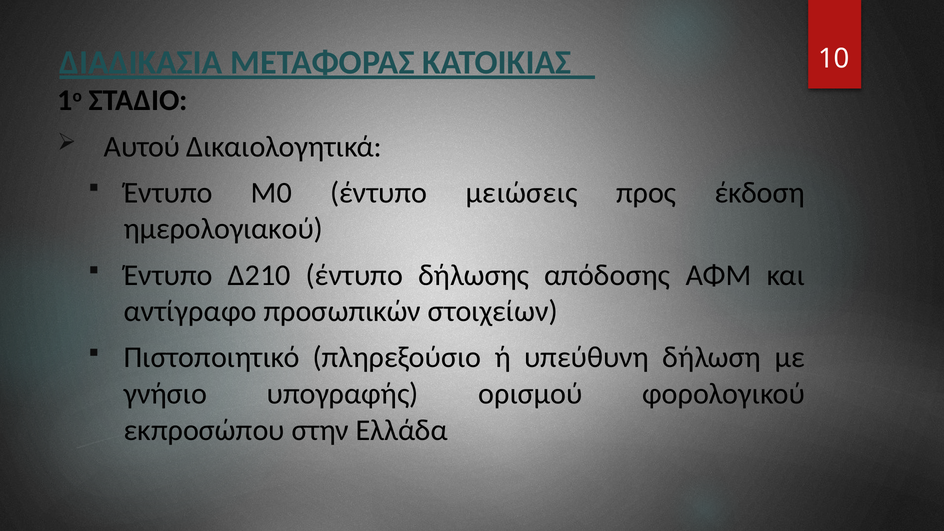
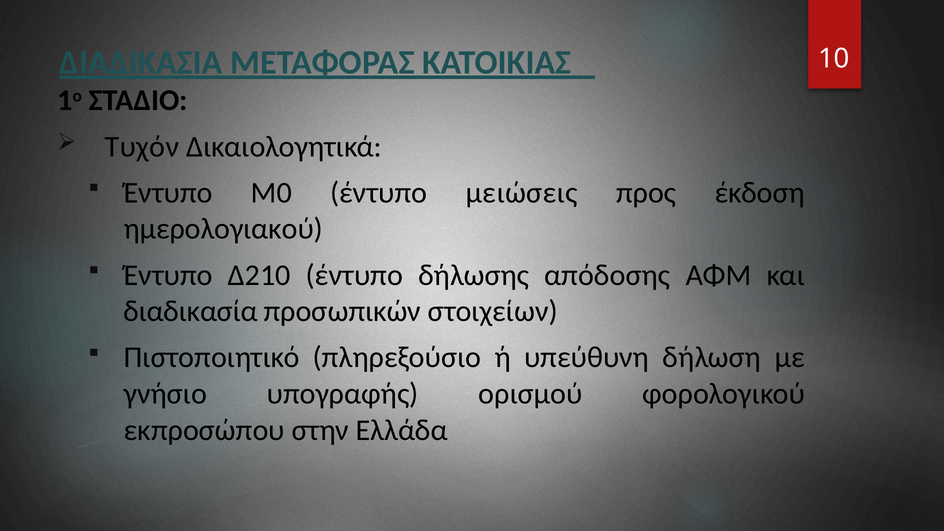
Αυτού: Αυτού -> Τυχόν
αντίγραφο: αντίγραφο -> διαδικασία
